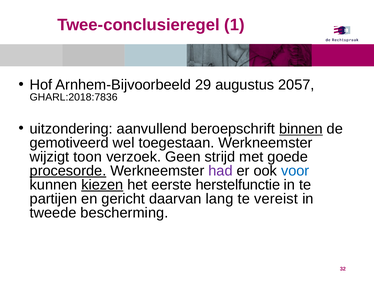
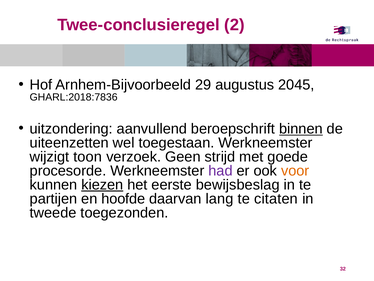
1: 1 -> 2
2057: 2057 -> 2045
gemotiveerd: gemotiveerd -> uiteenzetten
procesorde underline: present -> none
voor colour: blue -> orange
herstelfunctie: herstelfunctie -> bewijsbeslag
gericht: gericht -> hoofde
vereist: vereist -> citaten
bescherming: bescherming -> toegezonden
